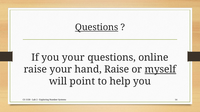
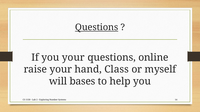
hand Raise: Raise -> Class
myself underline: present -> none
point: point -> bases
